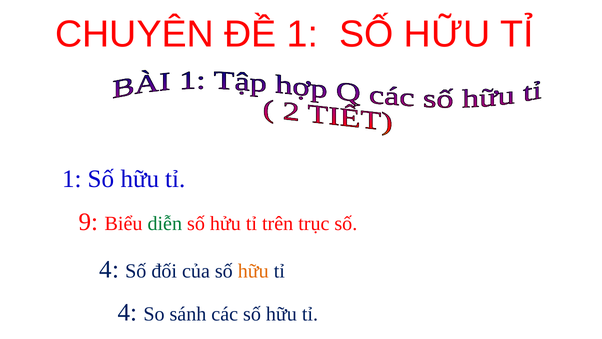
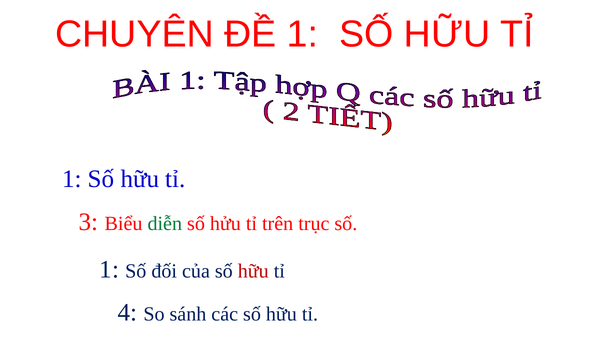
9: 9 -> 3
4 at (109, 269): 4 -> 1
hữu at (253, 271) colour: orange -> red
